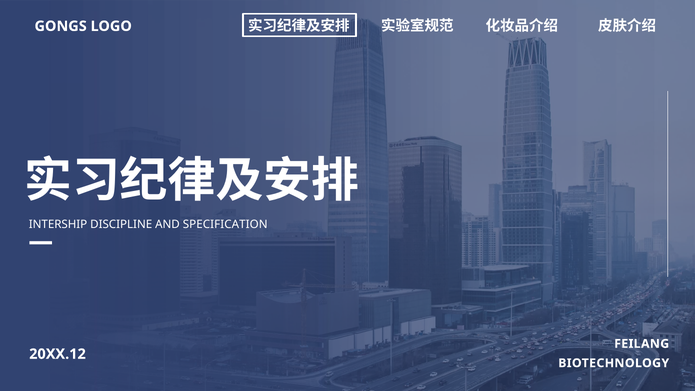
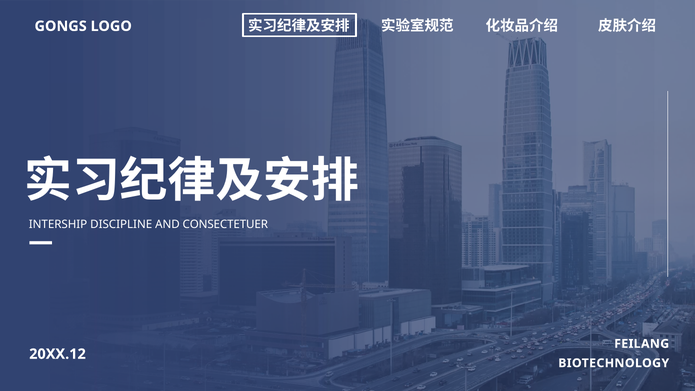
SPECIFICATION: SPECIFICATION -> CONSECTETUER
